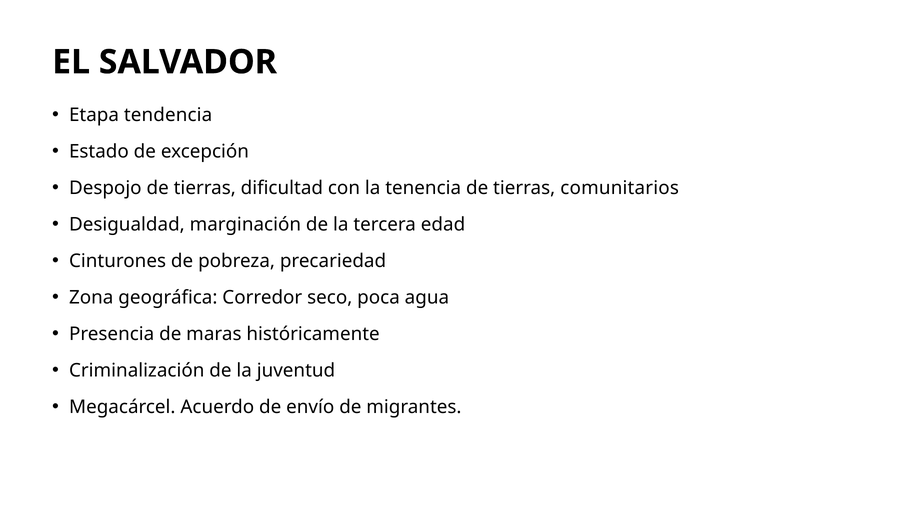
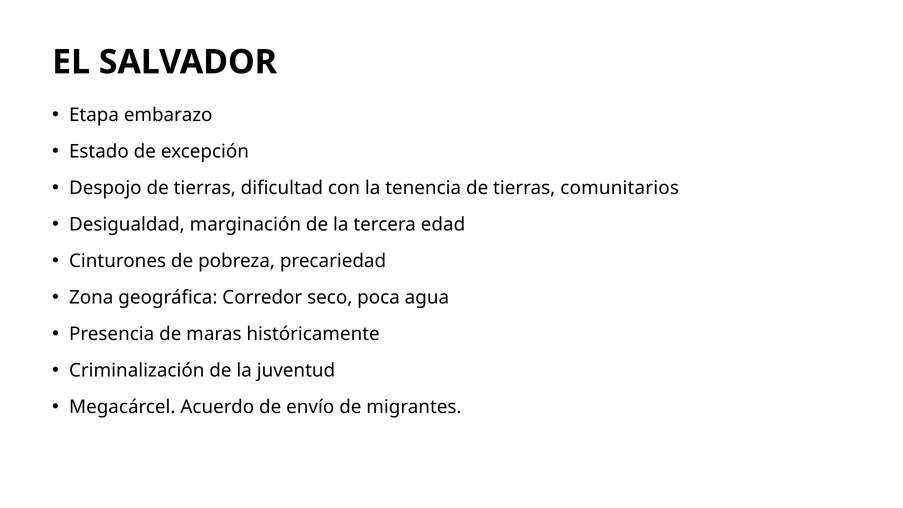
tendencia: tendencia -> embarazo
